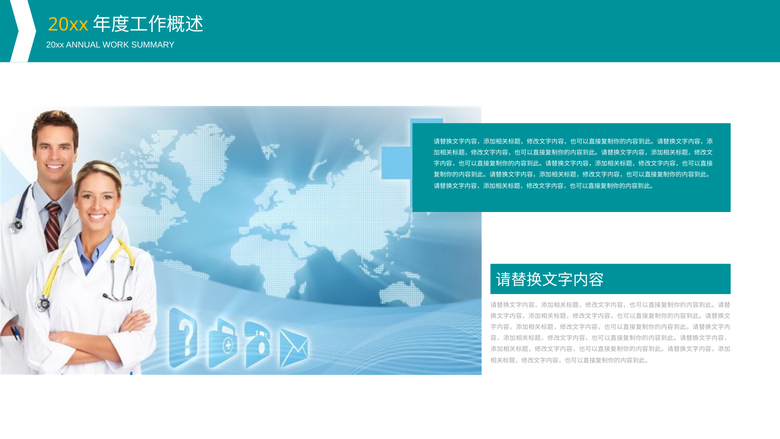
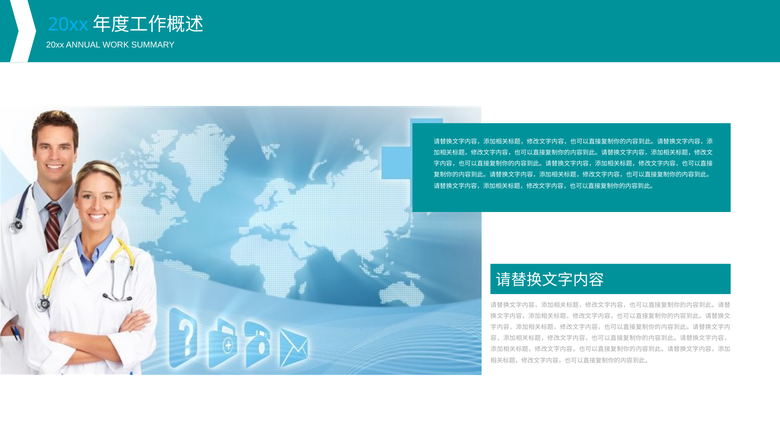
20xx at (68, 25) colour: yellow -> light blue
